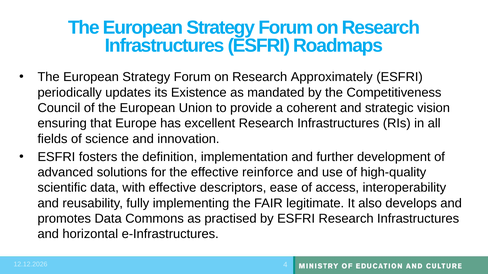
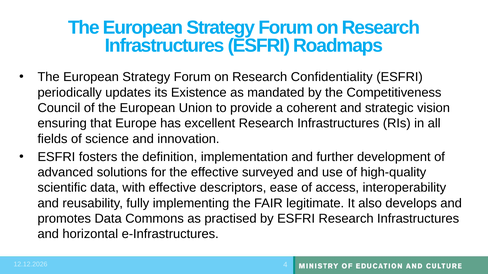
Approximately: Approximately -> Confidentiality
reinforce: reinforce -> surveyed
